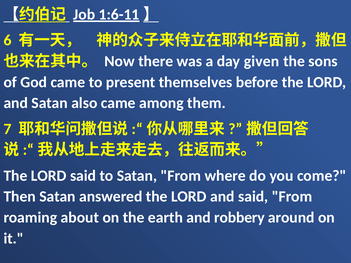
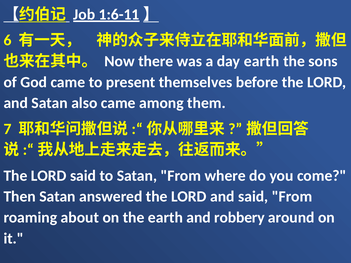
day given: given -> earth
